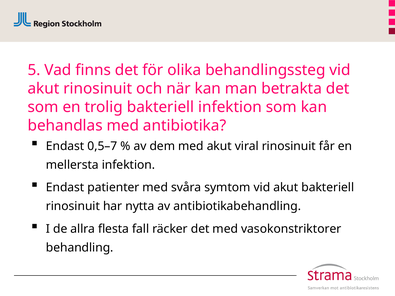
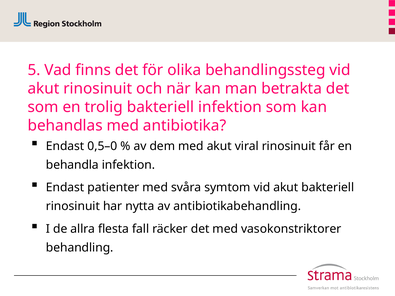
0,5–7: 0,5–7 -> 0,5–0
mellersta: mellersta -> behandla
